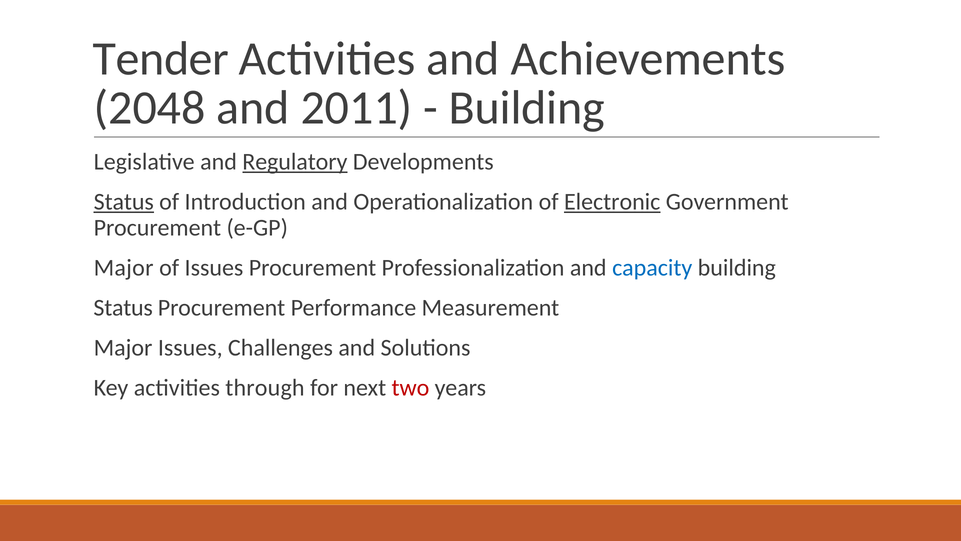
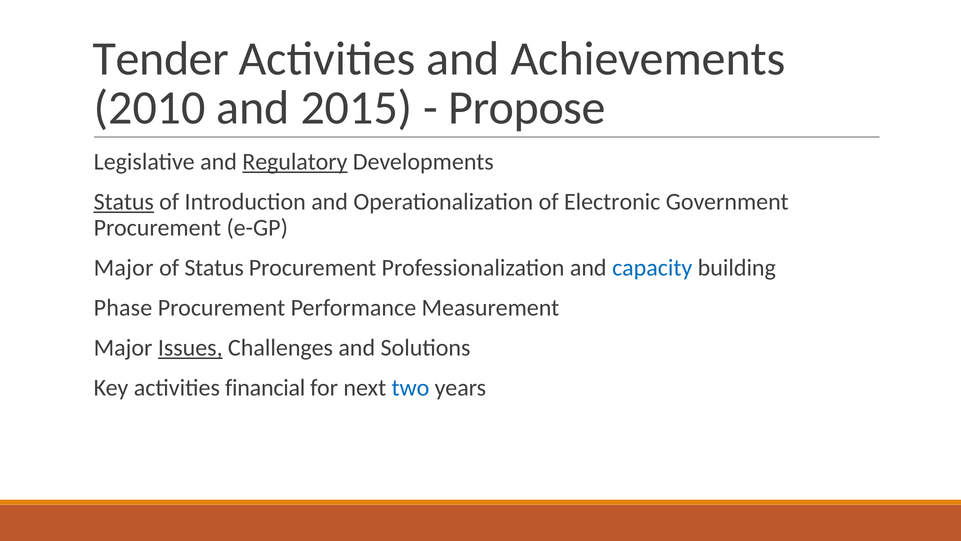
2048: 2048 -> 2010
2011: 2011 -> 2015
Building at (527, 108): Building -> Propose
Electronic underline: present -> none
of Issues: Issues -> Status
Status at (123, 308): Status -> Phase
Issues at (190, 348) underline: none -> present
through: through -> financial
two colour: red -> blue
